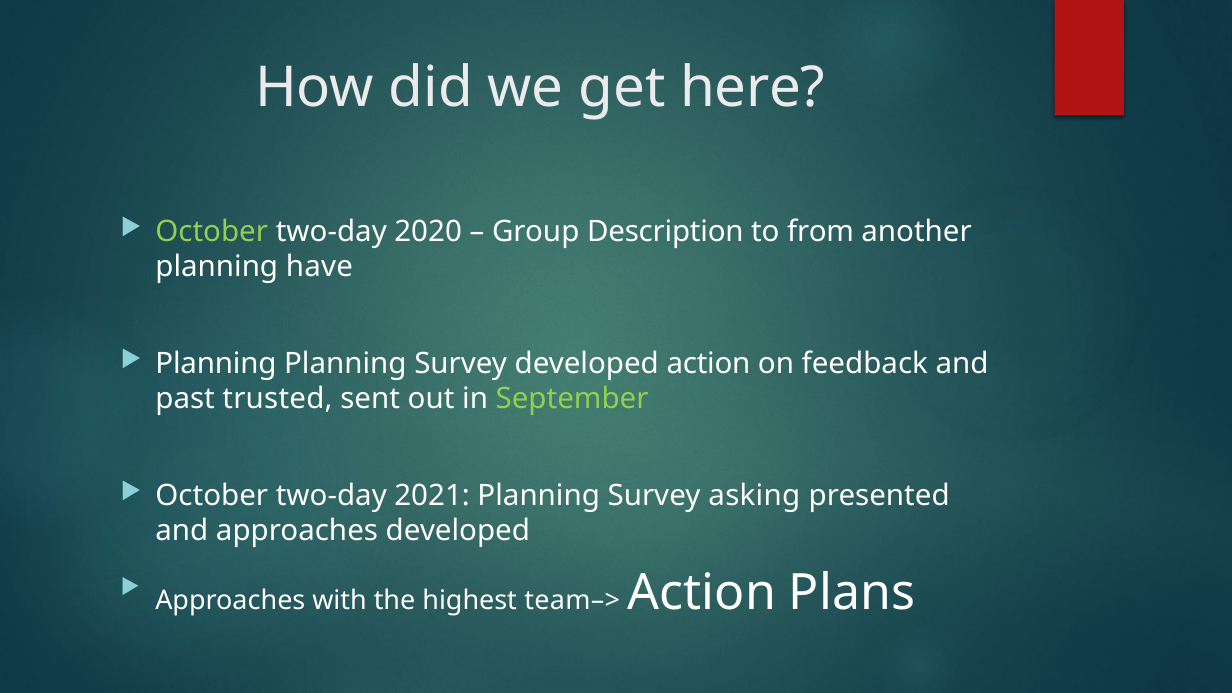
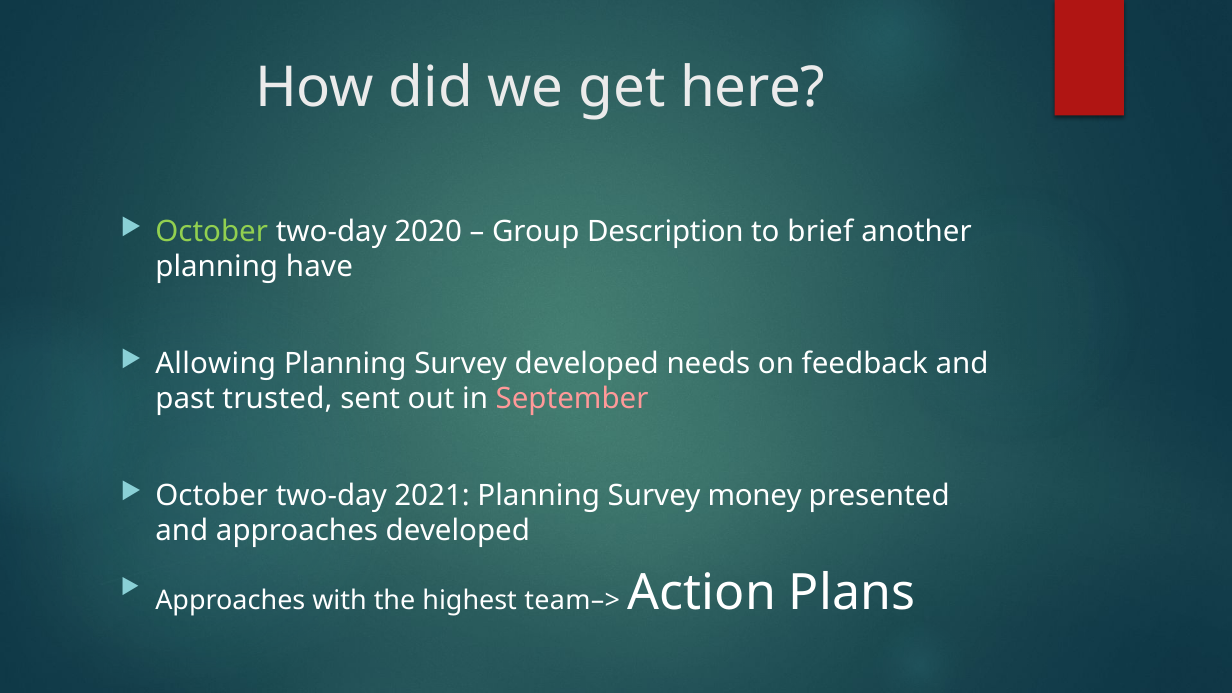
from: from -> brief
Planning at (216, 364): Planning -> Allowing
developed action: action -> needs
September colour: light green -> pink
asking: asking -> money
